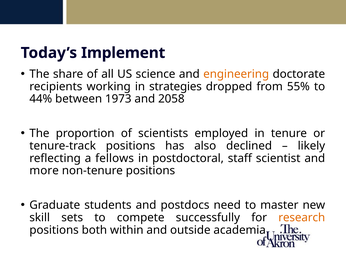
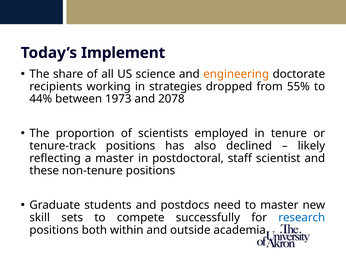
2058: 2058 -> 2078
a fellows: fellows -> master
more: more -> these
research colour: orange -> blue
